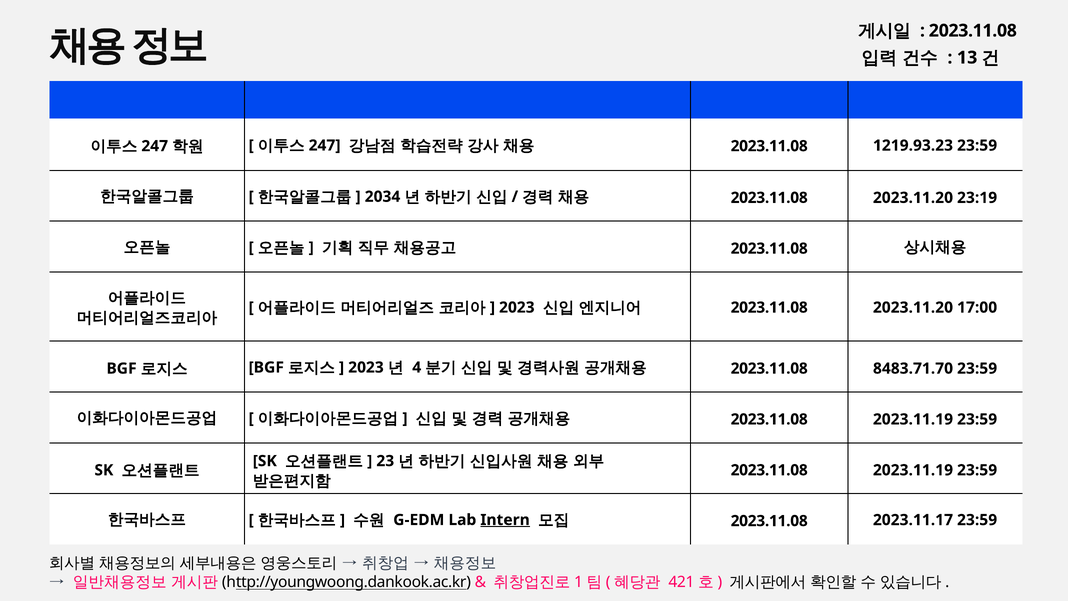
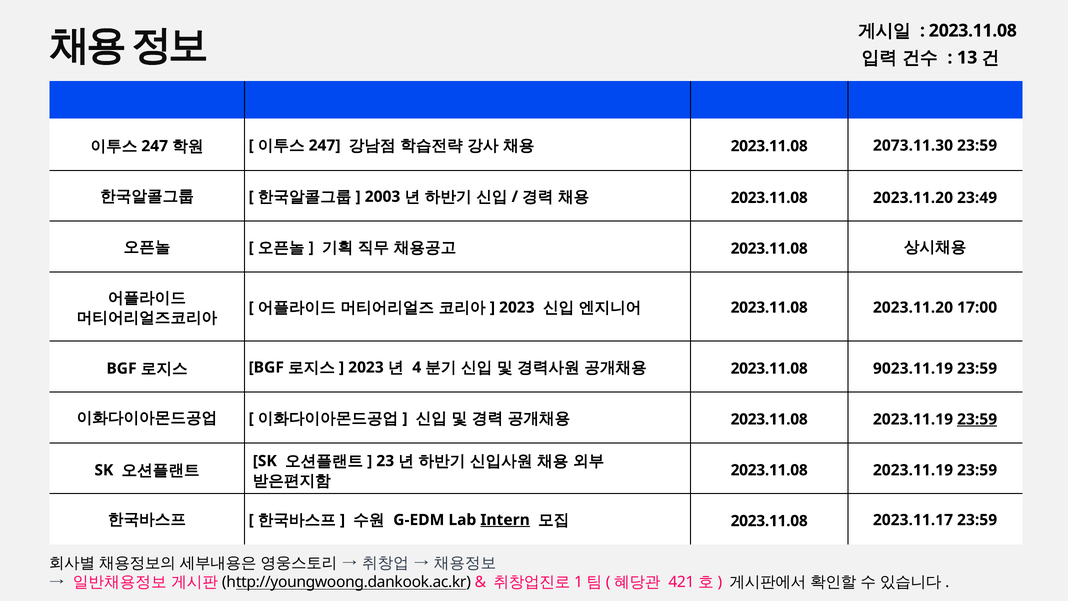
1219.93.23: 1219.93.23 -> 2073.11.30
2034: 2034 -> 2003
23:19: 23:19 -> 23:49
8483.71.70: 8483.71.70 -> 9023.11.19
23:59 at (977, 419) underline: none -> present
